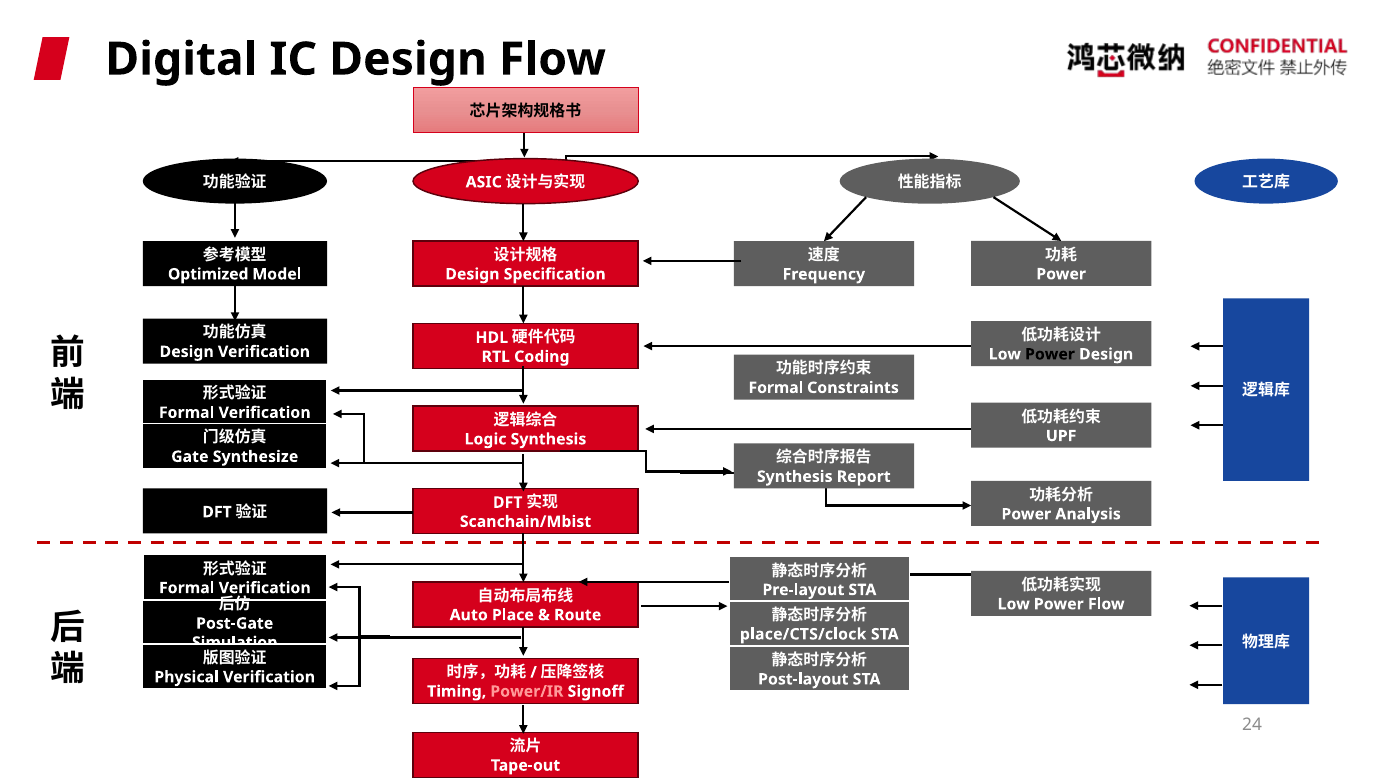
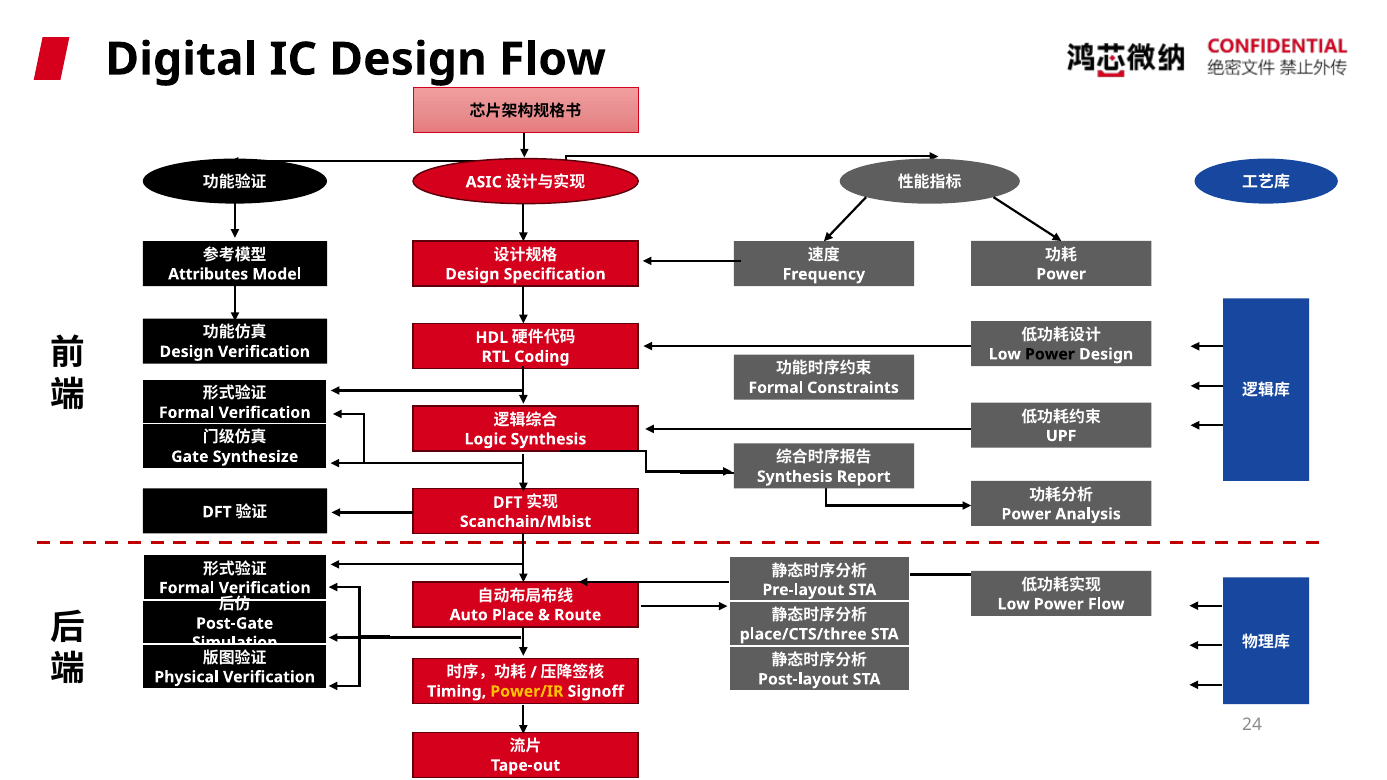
Optimized: Optimized -> Attributes
place/CTS/clock: place/CTS/clock -> place/CTS/three
Power/IR colour: pink -> yellow
